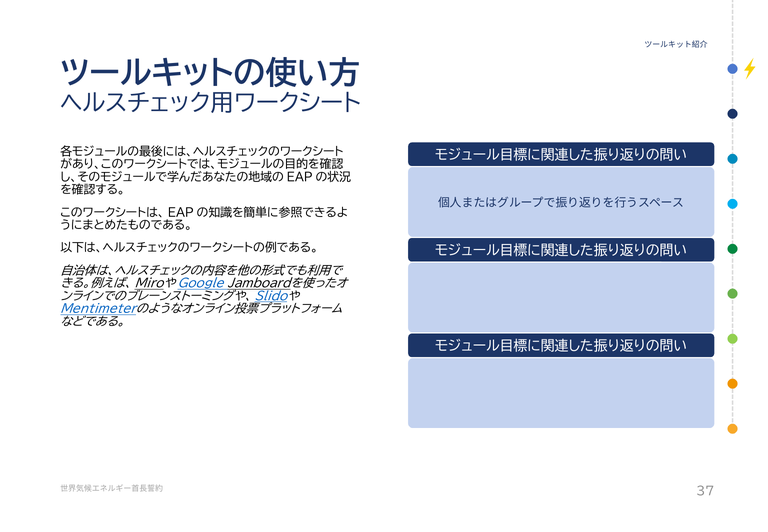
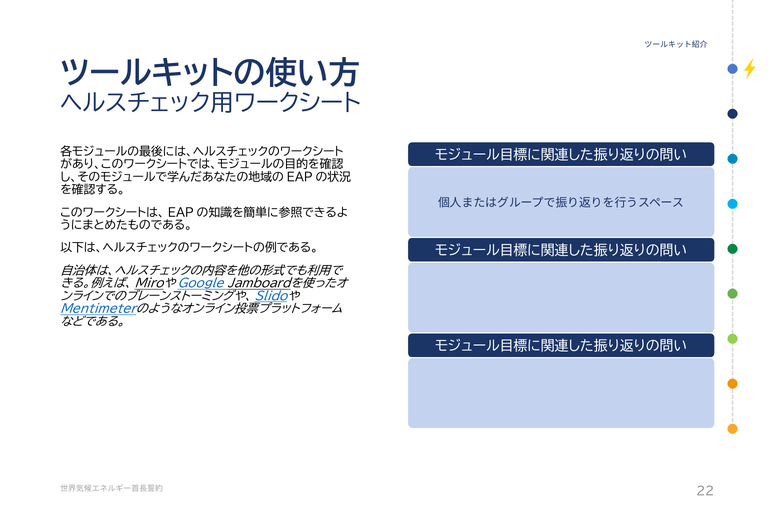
37: 37 -> 22
